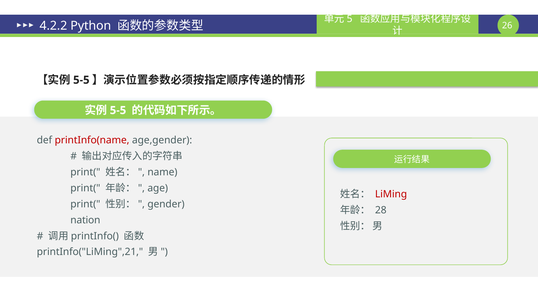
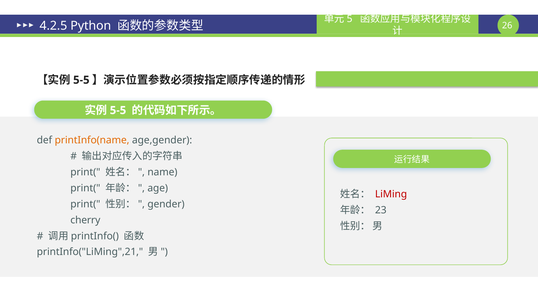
4.2.2: 4.2.2 -> 4.2.5
printInfo(name colour: red -> orange
28: 28 -> 23
nation: nation -> cherry
